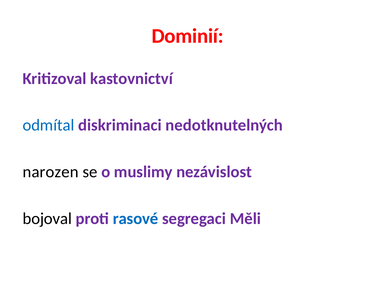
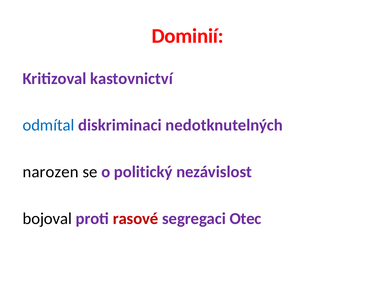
muslimy: muslimy -> politický
rasové colour: blue -> red
Měli: Měli -> Otec
